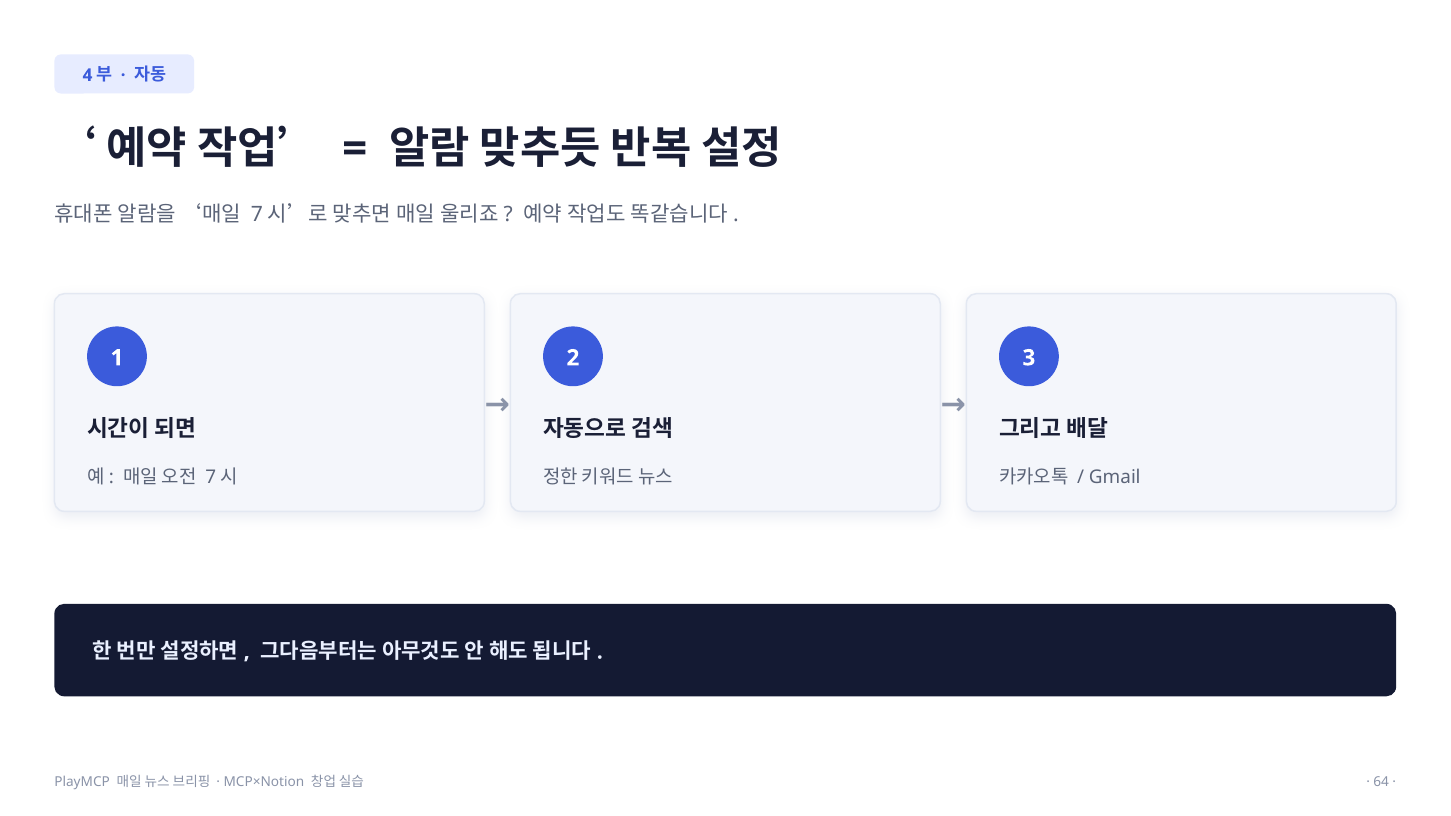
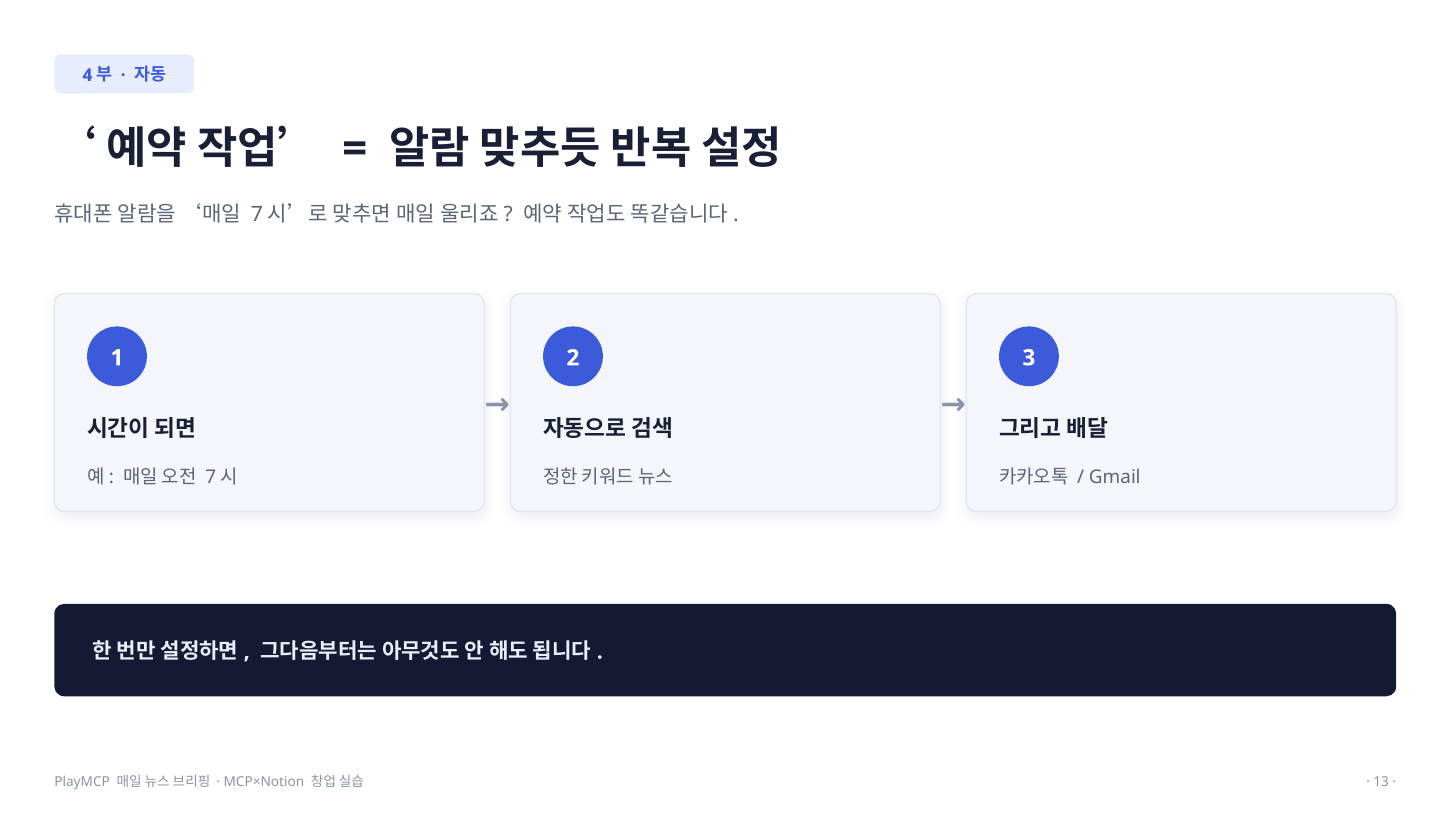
64: 64 -> 13
